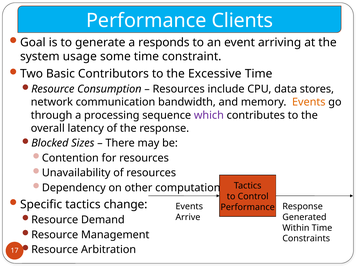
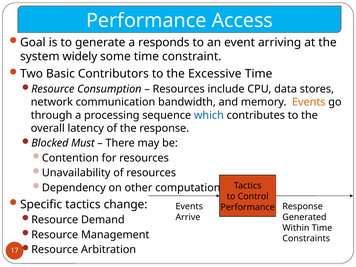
Clients: Clients -> Access
usage: usage -> widely
which colour: purple -> blue
Sizes: Sizes -> Must
